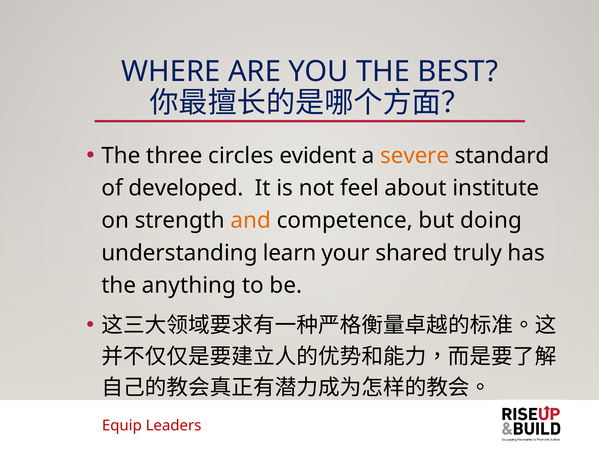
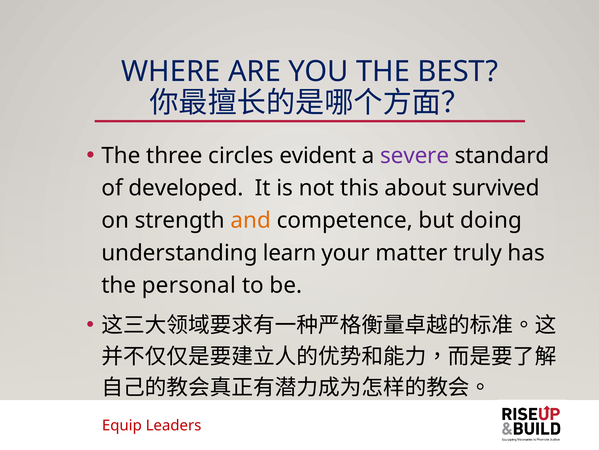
severe colour: orange -> purple
feel: feel -> this
institute: institute -> survived
shared: shared -> matter
anything: anything -> personal
